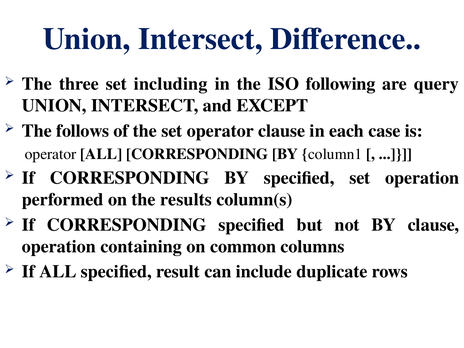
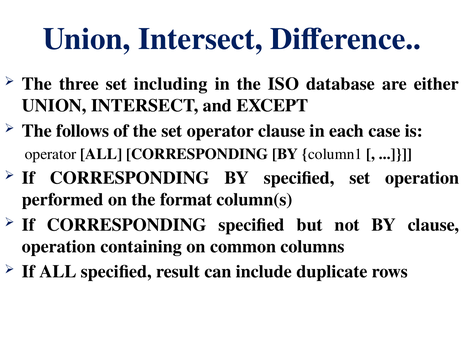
following: following -> database
query: query -> either
results: results -> format
